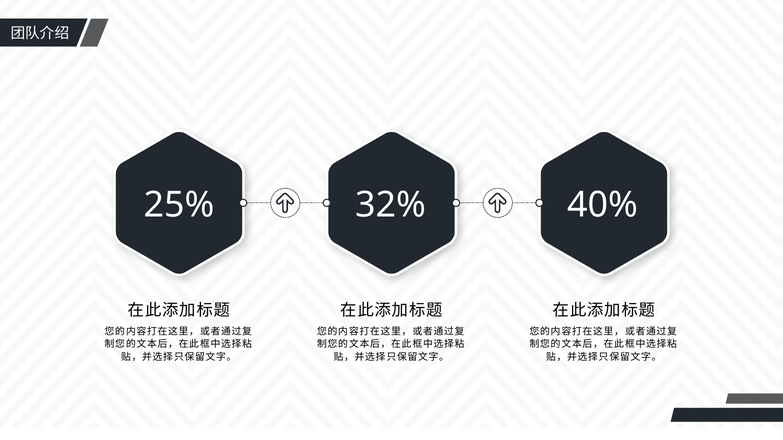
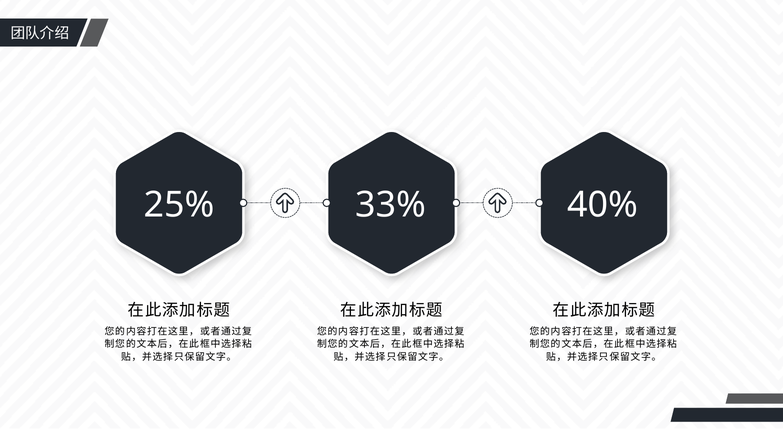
32%: 32% -> 33%
